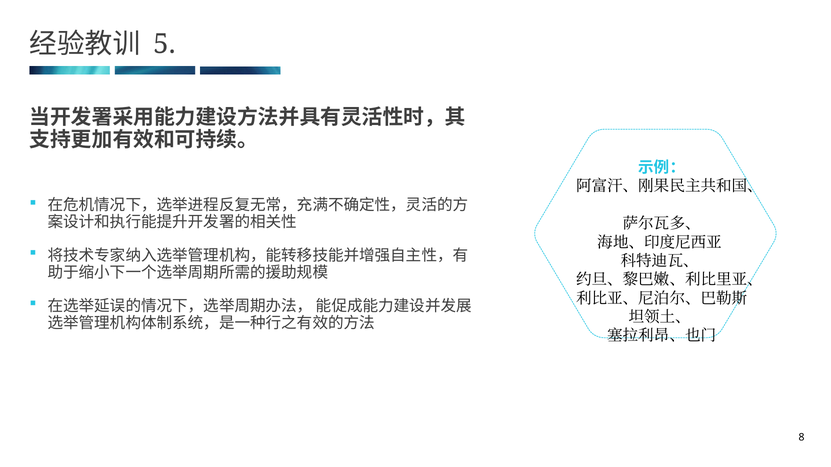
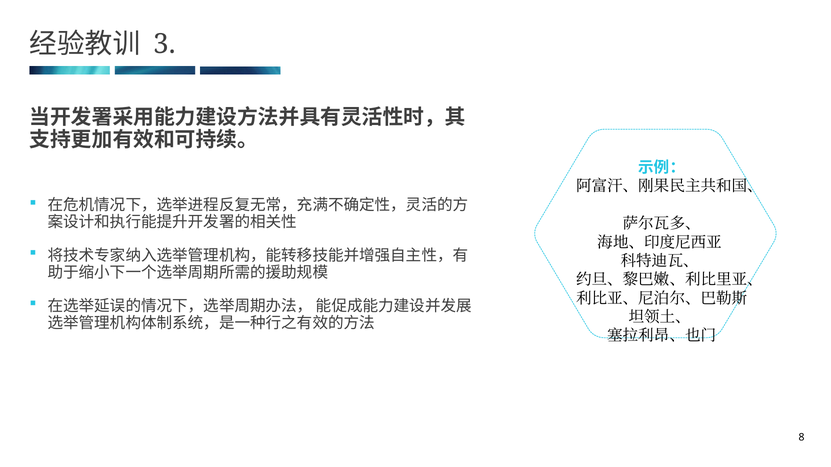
5: 5 -> 3
